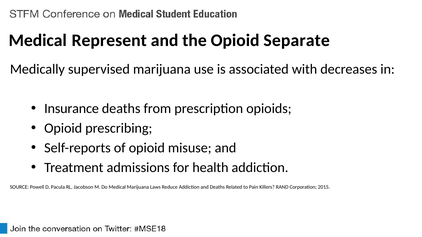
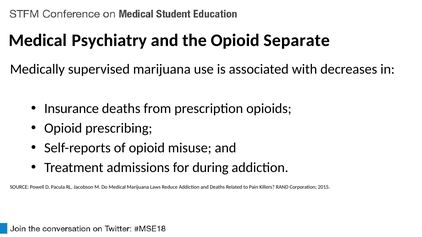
Represent: Represent -> Psychiatry
health: health -> during
